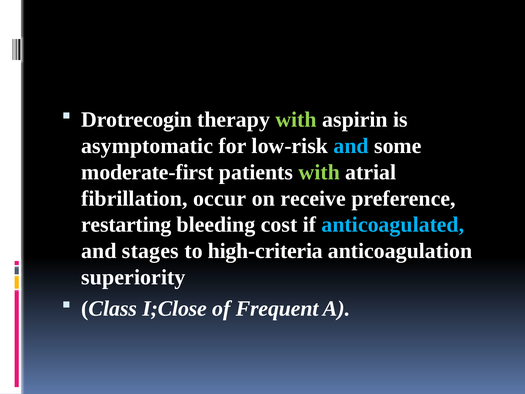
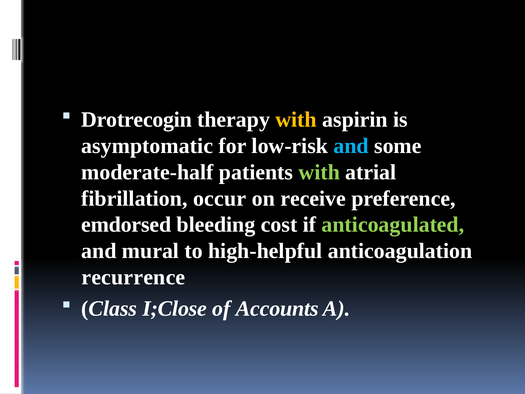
with at (296, 120) colour: light green -> yellow
moderate-first: moderate-first -> moderate-half
restarting: restarting -> emdorsed
anticoagulated colour: light blue -> light green
stages: stages -> mural
high-criteria: high-criteria -> high-helpful
superiority: superiority -> recurrence
Frequent: Frequent -> Accounts
